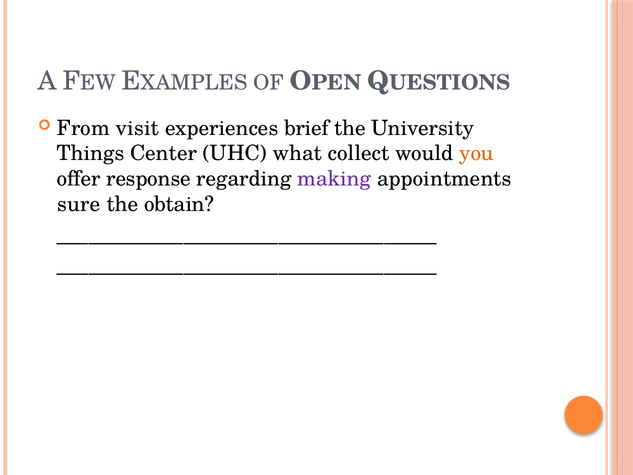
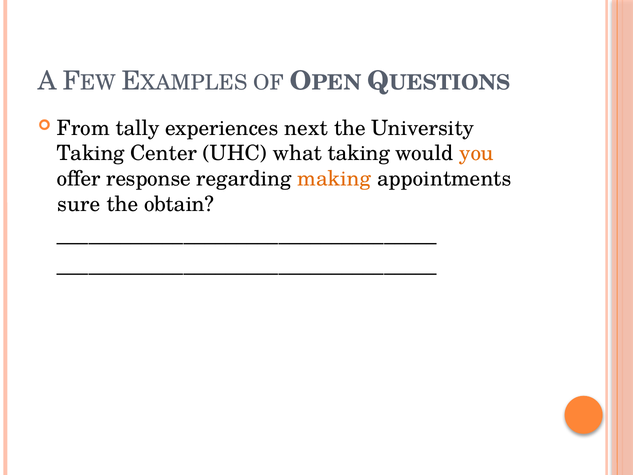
visit: visit -> tally
brief: brief -> next
Things at (91, 153): Things -> Taking
what collect: collect -> taking
making colour: purple -> orange
